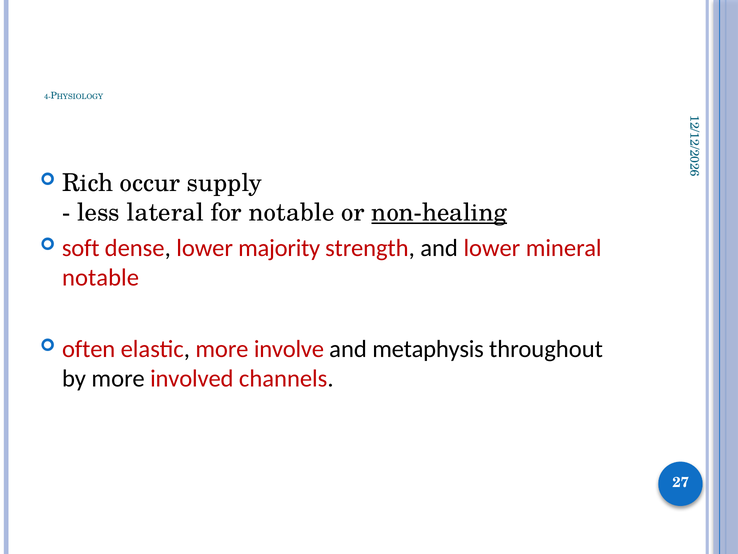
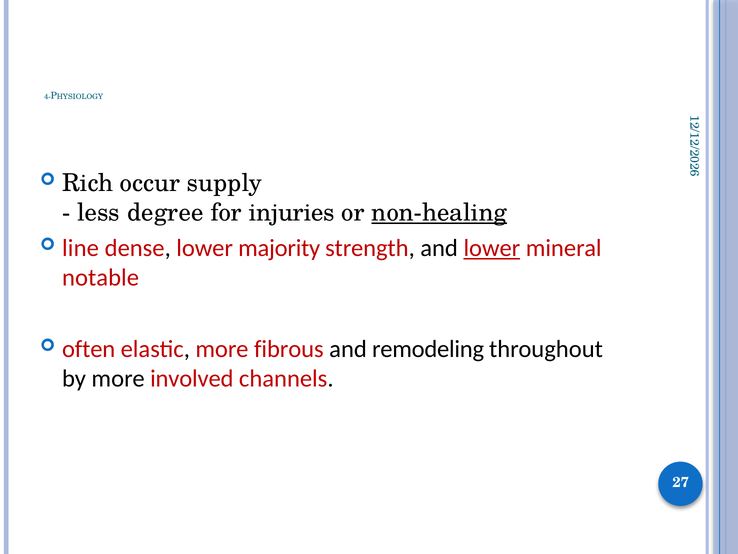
lateral: lateral -> degree
for notable: notable -> injuries
soft: soft -> line
lower at (492, 248) underline: none -> present
involve: involve -> fibrous
metaphysis: metaphysis -> remodeling
